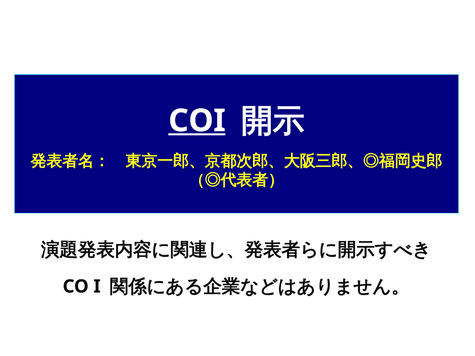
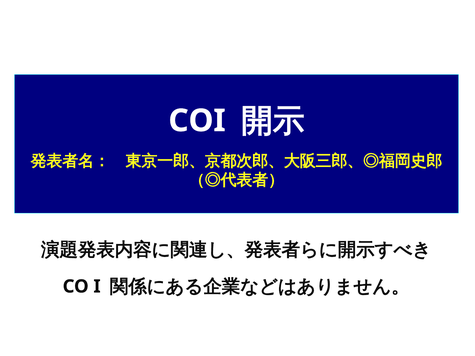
COI underline: present -> none
